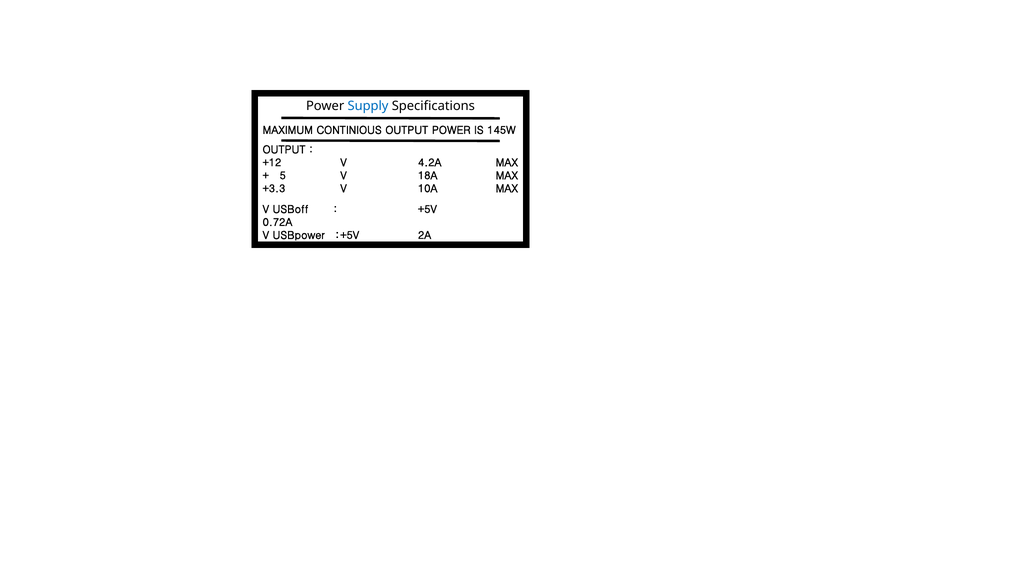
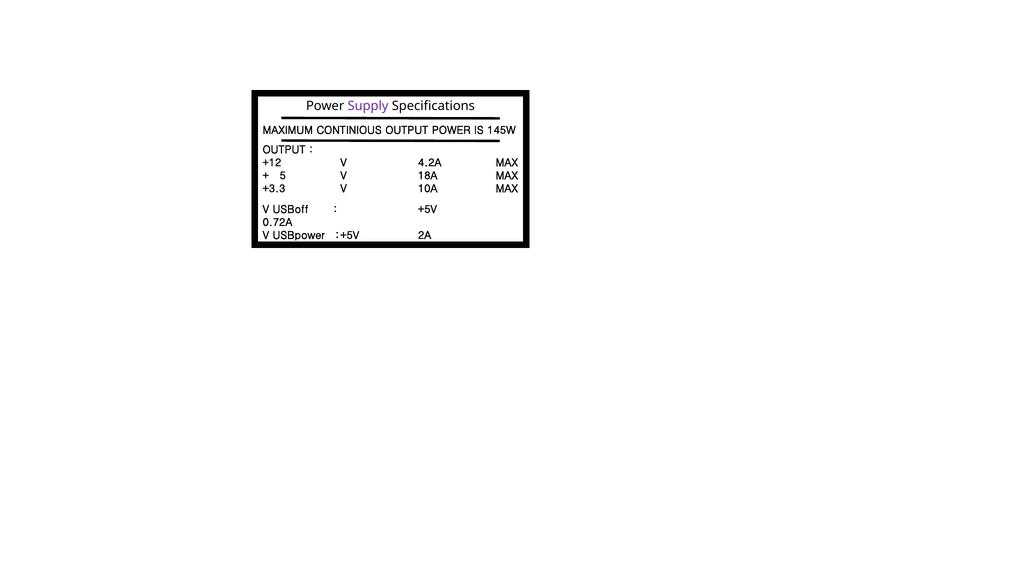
Supply colour: blue -> purple
